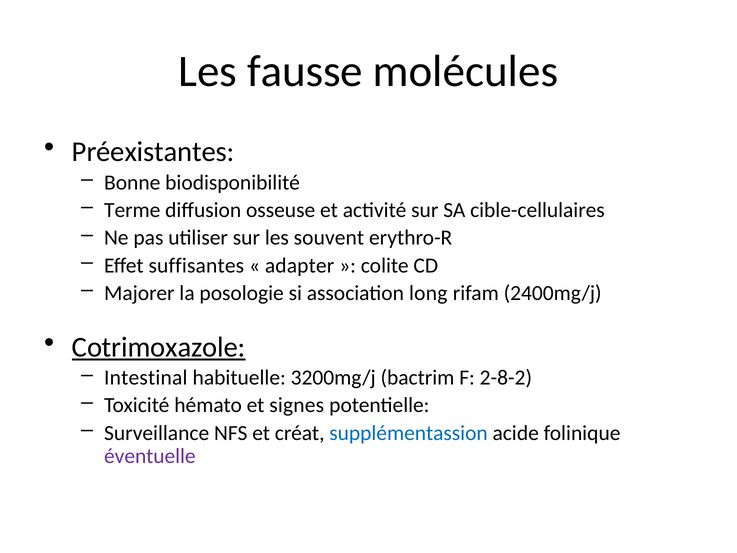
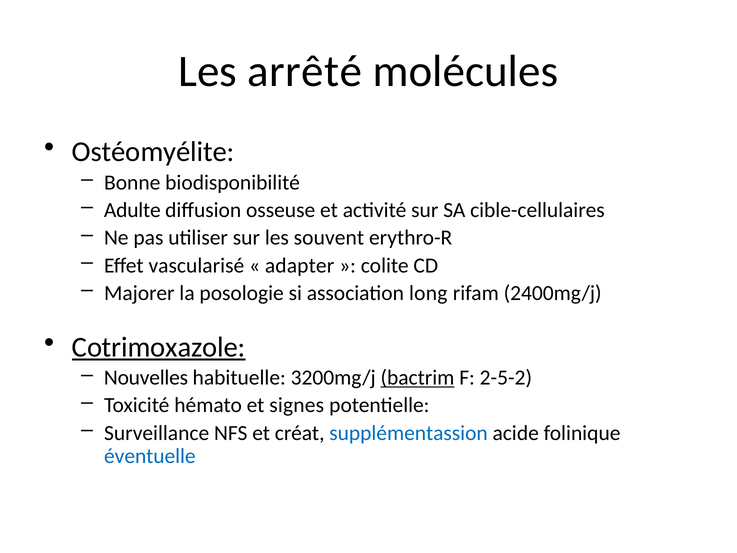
fausse: fausse -> arrêté
Préexistantes: Préexistantes -> Ostéomyélite
Terme: Terme -> Adulte
suffisantes: suffisantes -> vascularisé
Intestinal: Intestinal -> Nouvelles
bactrim underline: none -> present
2-8-2: 2-8-2 -> 2-5-2
éventuelle colour: purple -> blue
